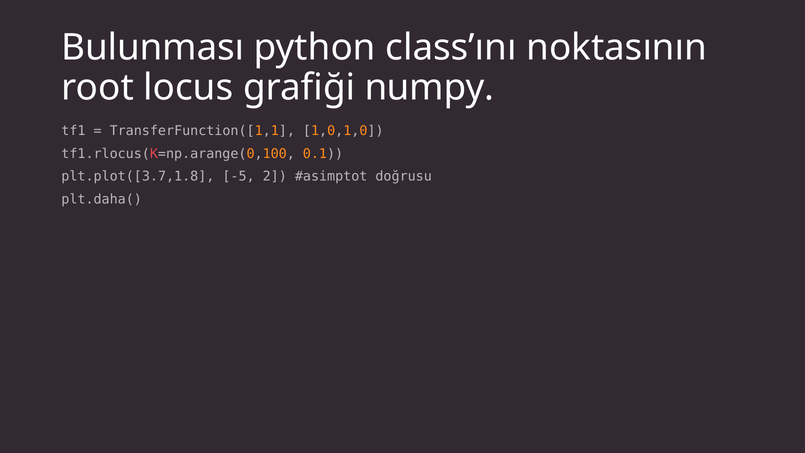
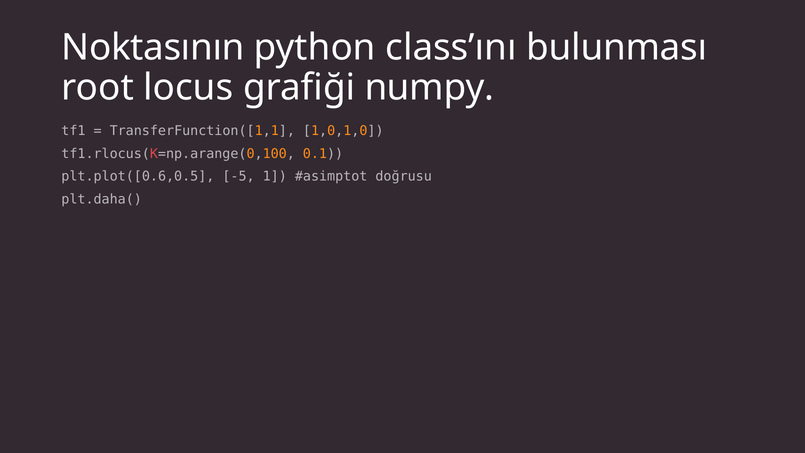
Bulunması: Bulunması -> Noktasının
noktasının: noktasının -> bulunması
plt.plot([3.7,1.8: plt.plot([3.7,1.8 -> plt.plot([0.6,0.5
2: 2 -> 1
